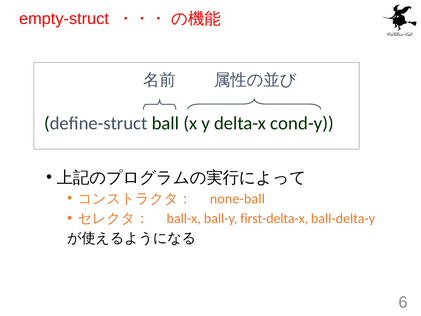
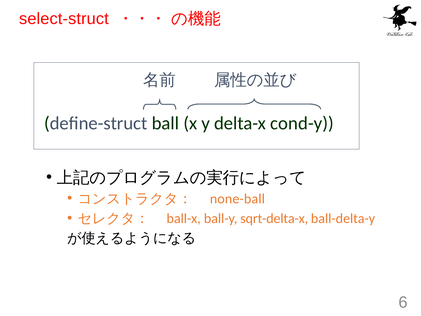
empty-struct: empty-struct -> select-struct
first-delta-x: first-delta-x -> sqrt-delta-x
